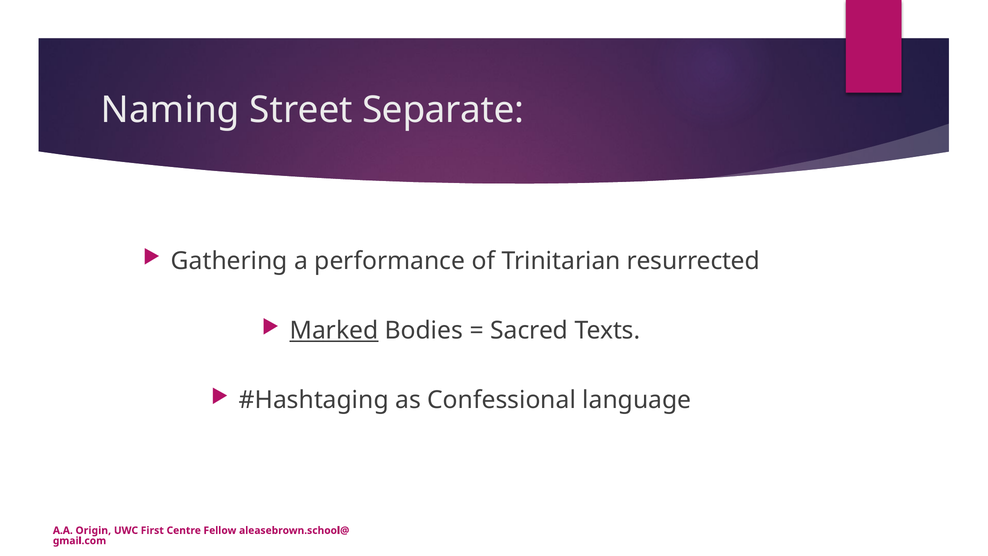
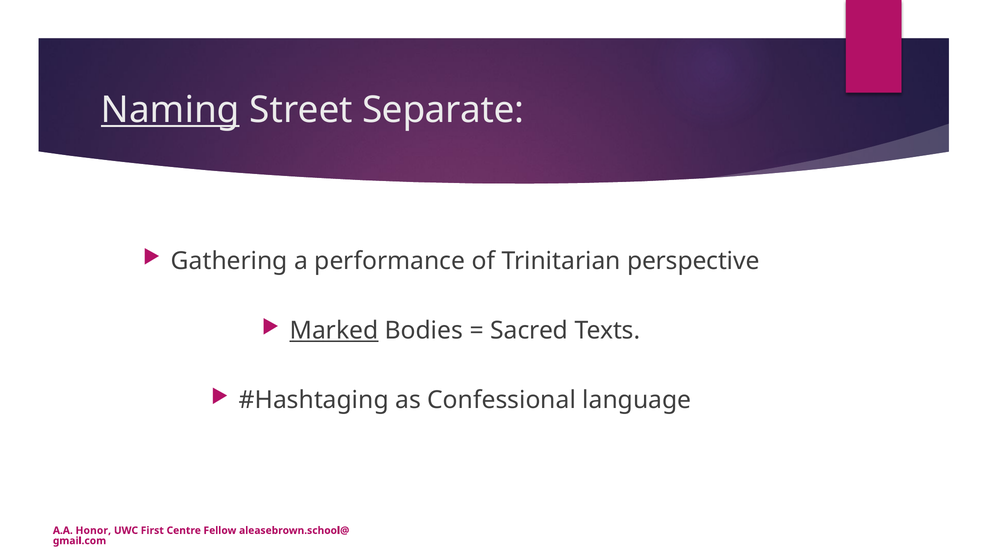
Naming underline: none -> present
resurrected: resurrected -> perspective
Origin: Origin -> Honor
